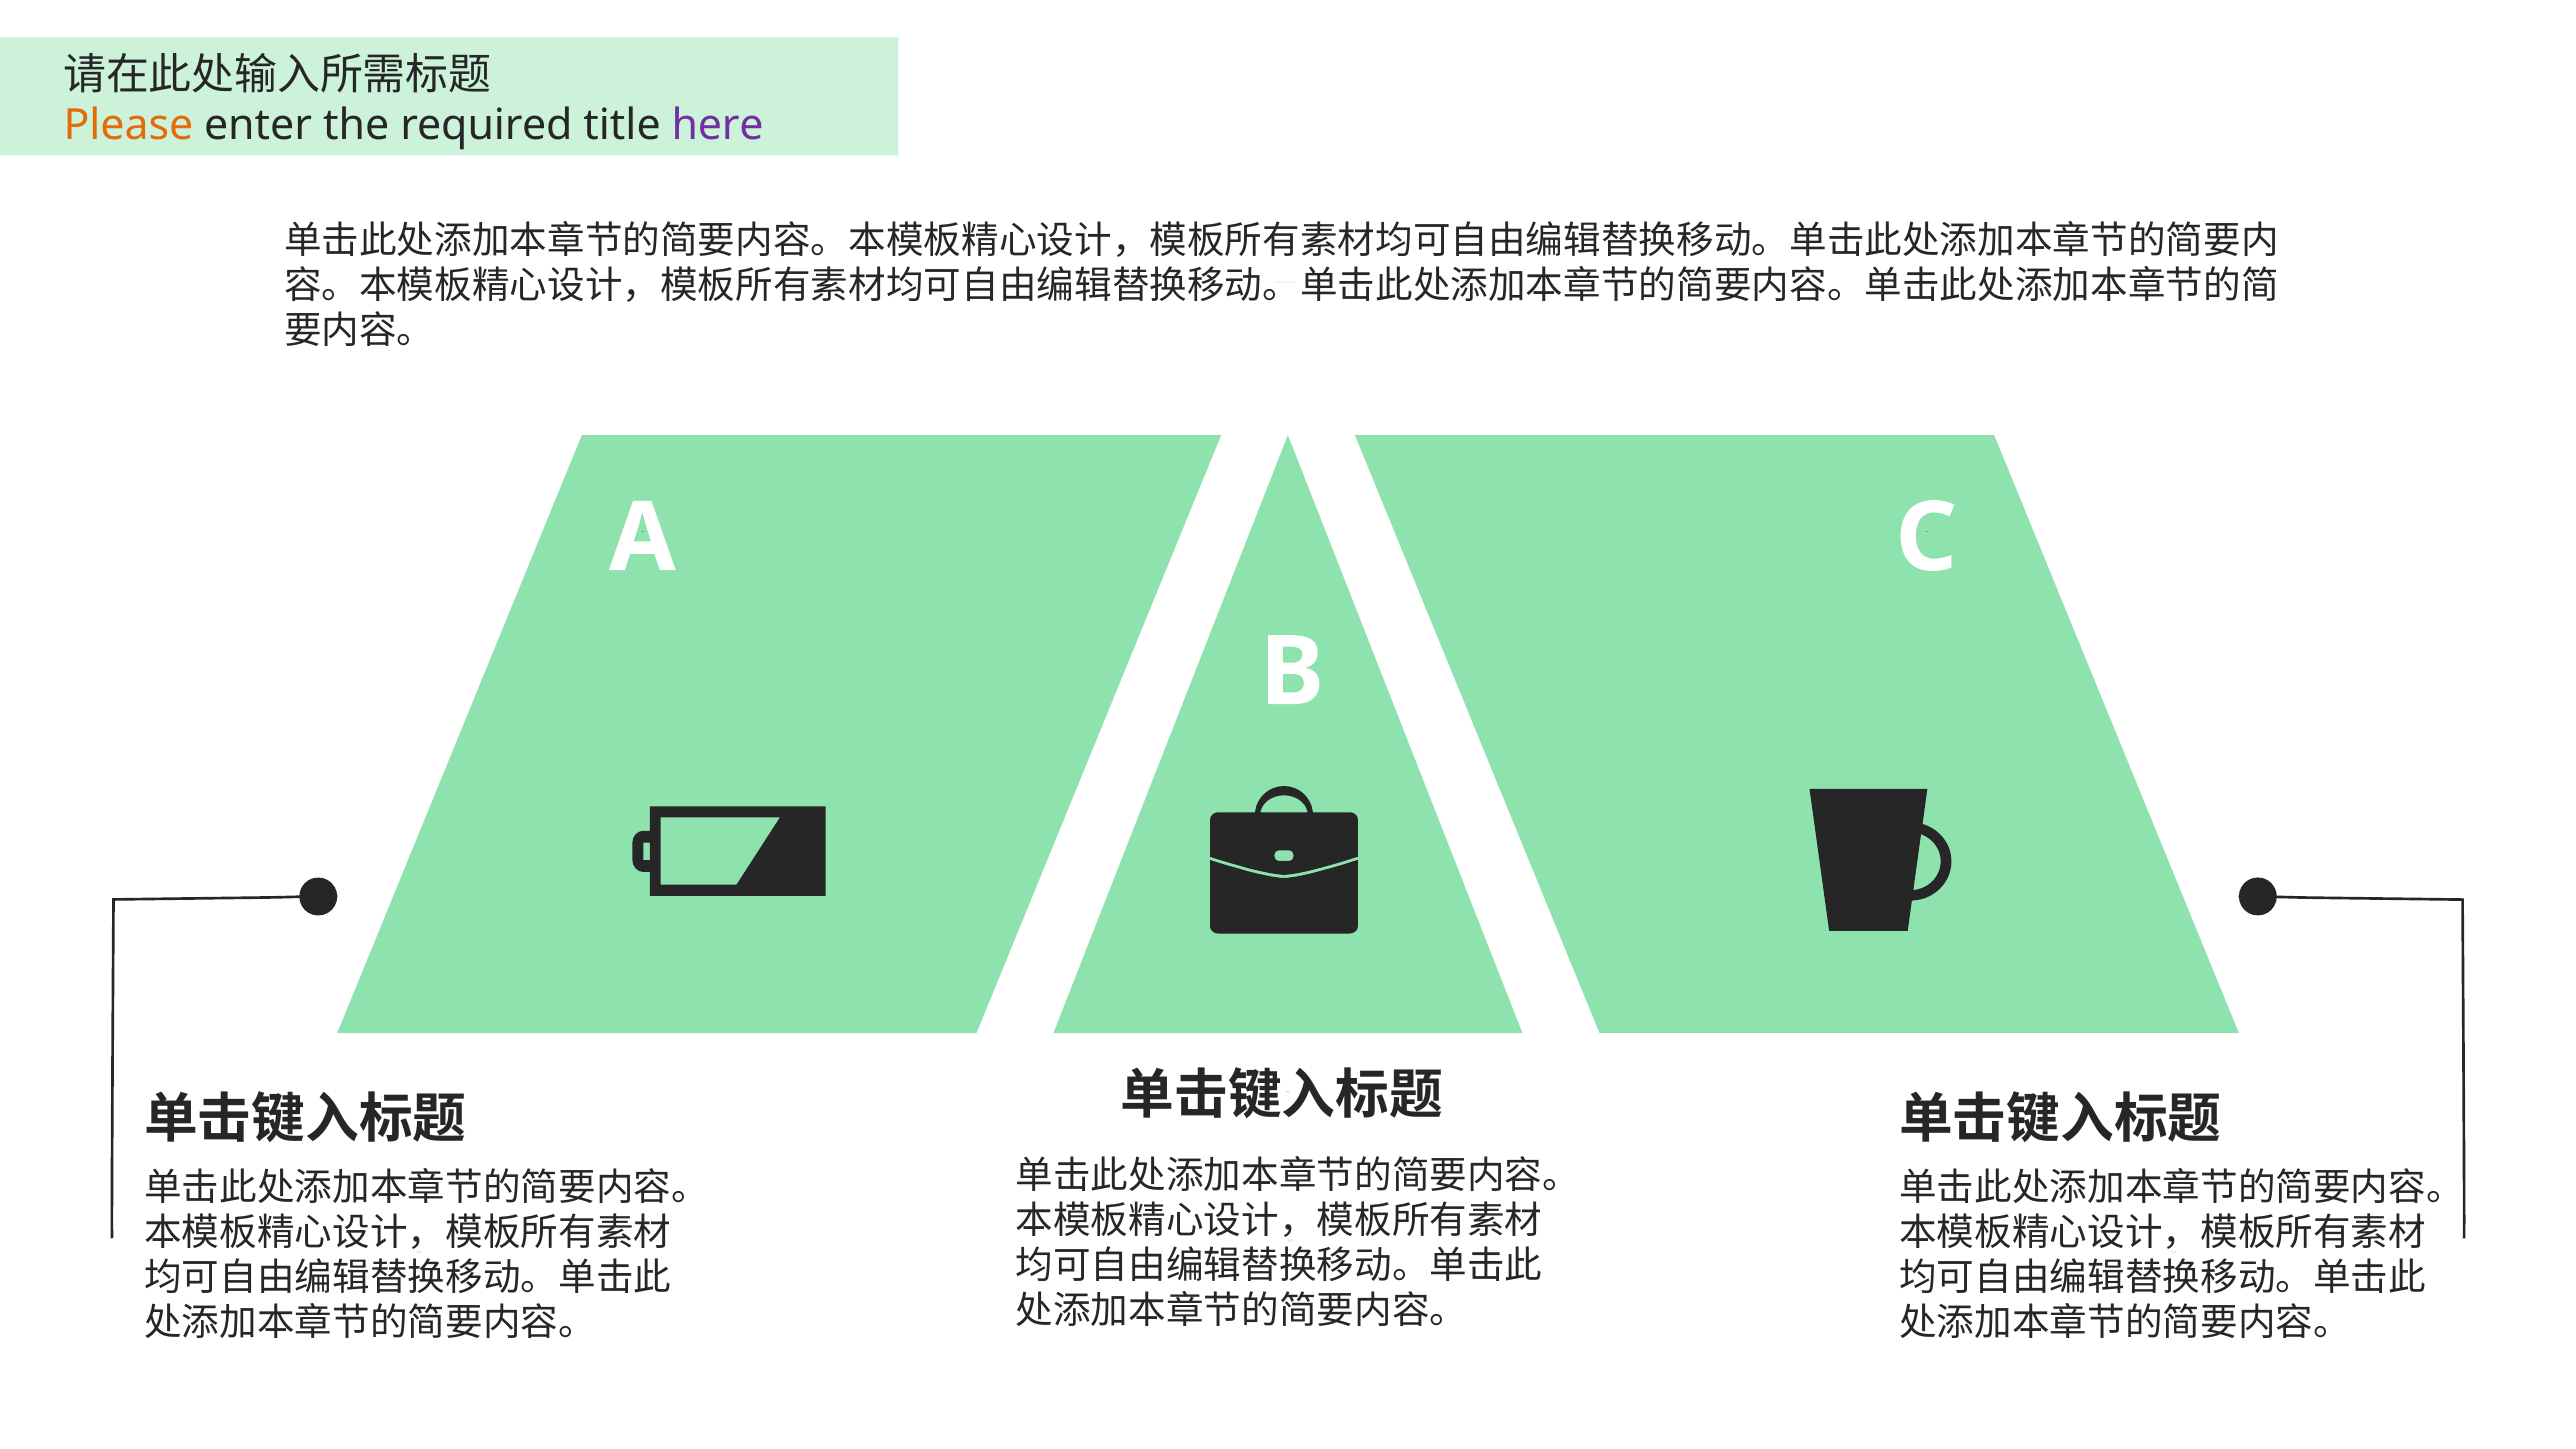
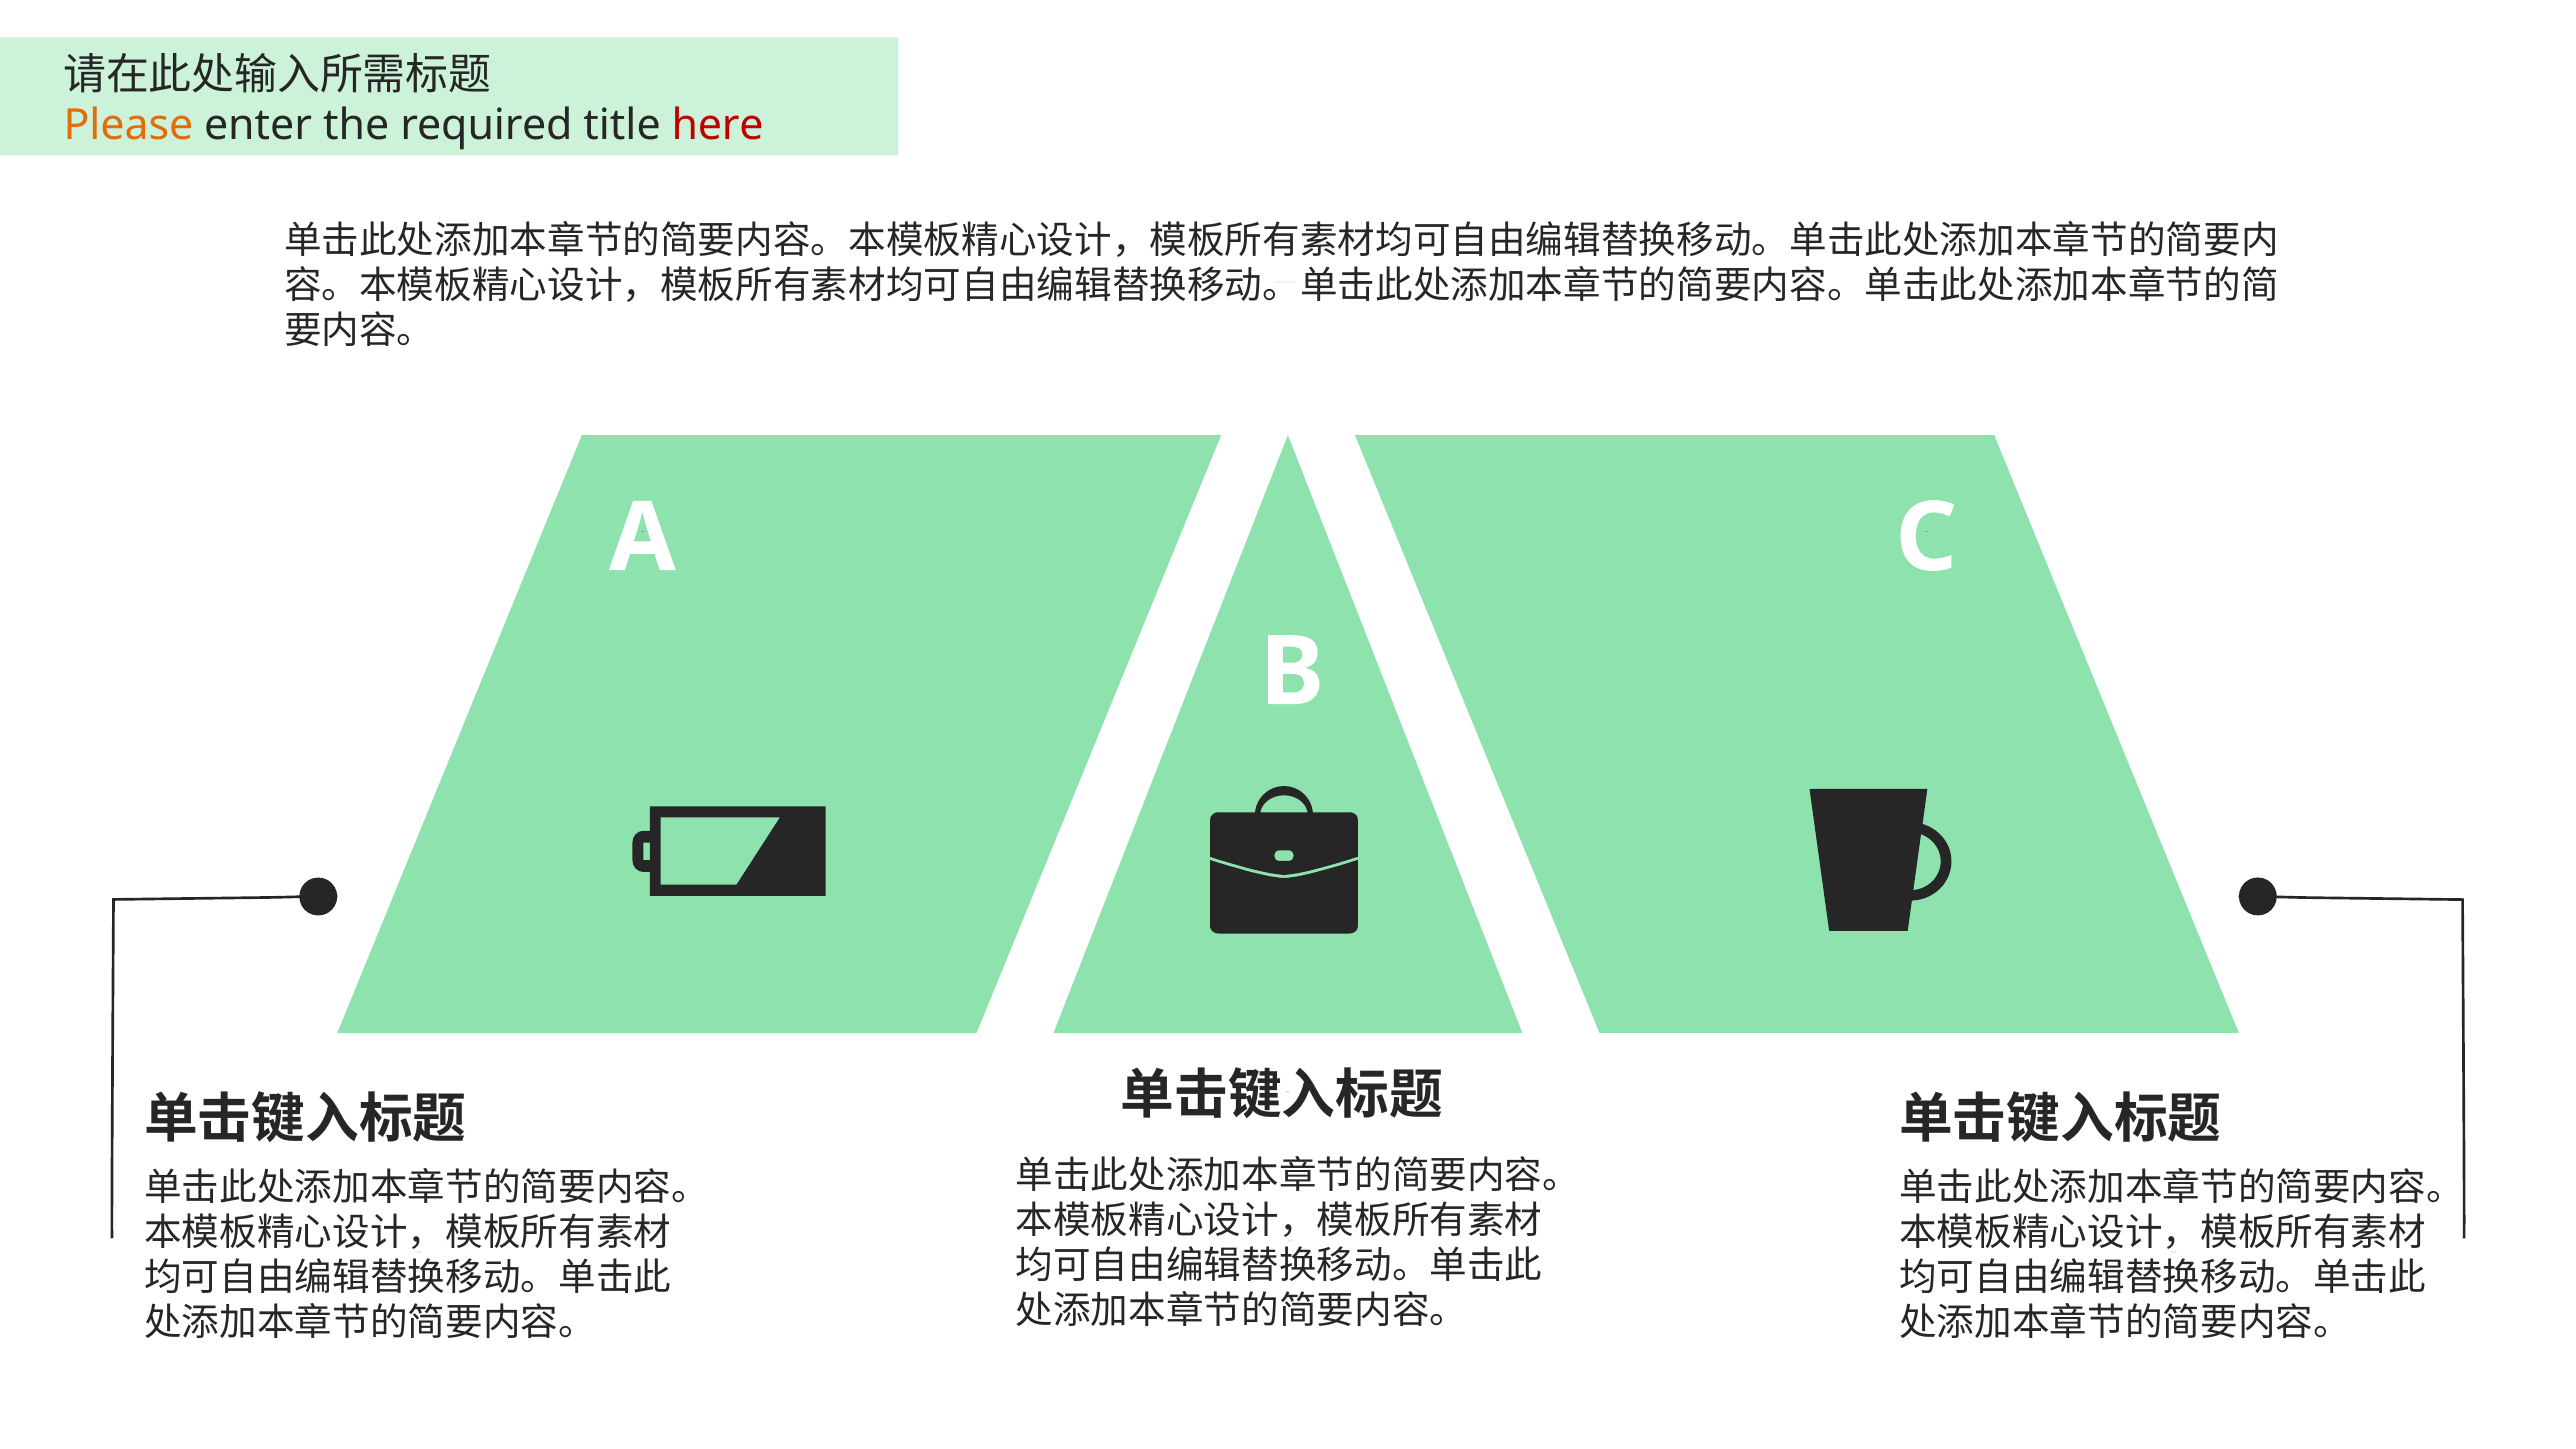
here colour: purple -> red
